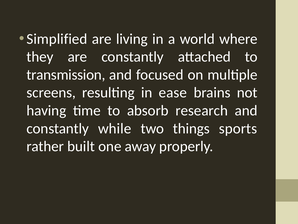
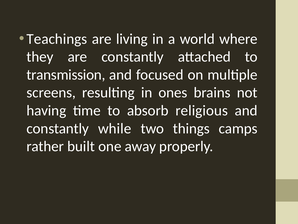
Simplified: Simplified -> Teachings
ease: ease -> ones
research: research -> religious
sports: sports -> camps
